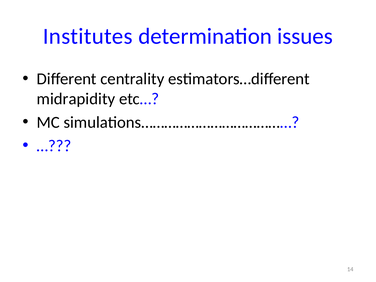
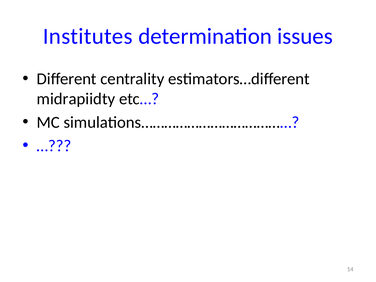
midrapidity: midrapidity -> midrapiidty
